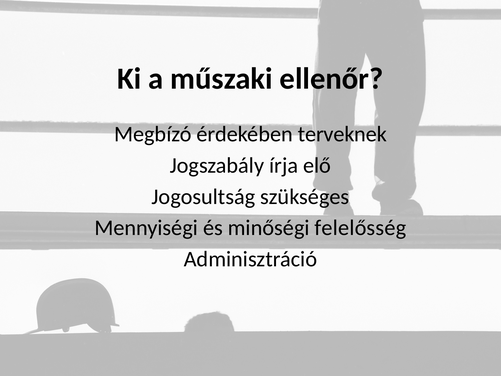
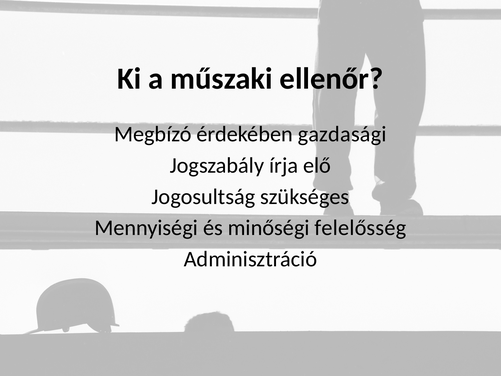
terveknek: terveknek -> gazdasági
